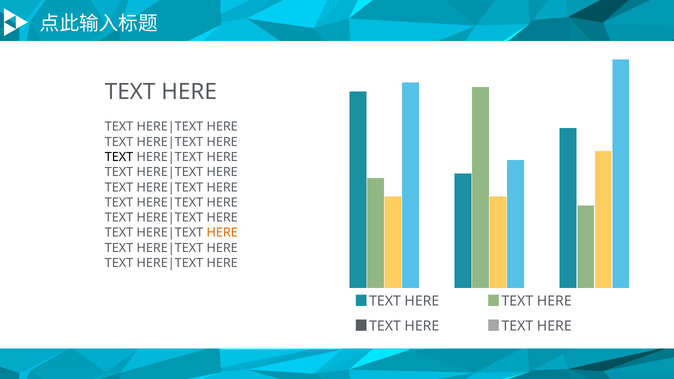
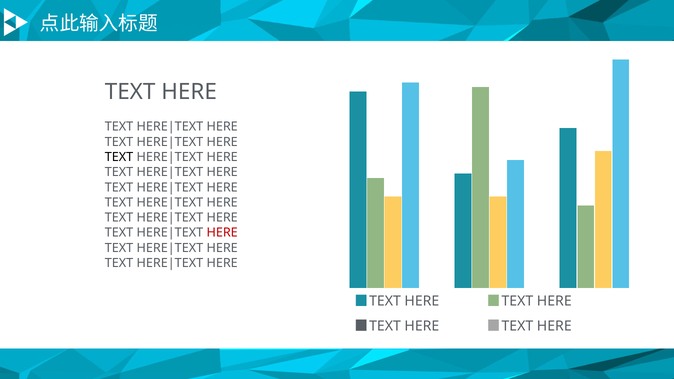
HERE at (222, 233) colour: orange -> red
